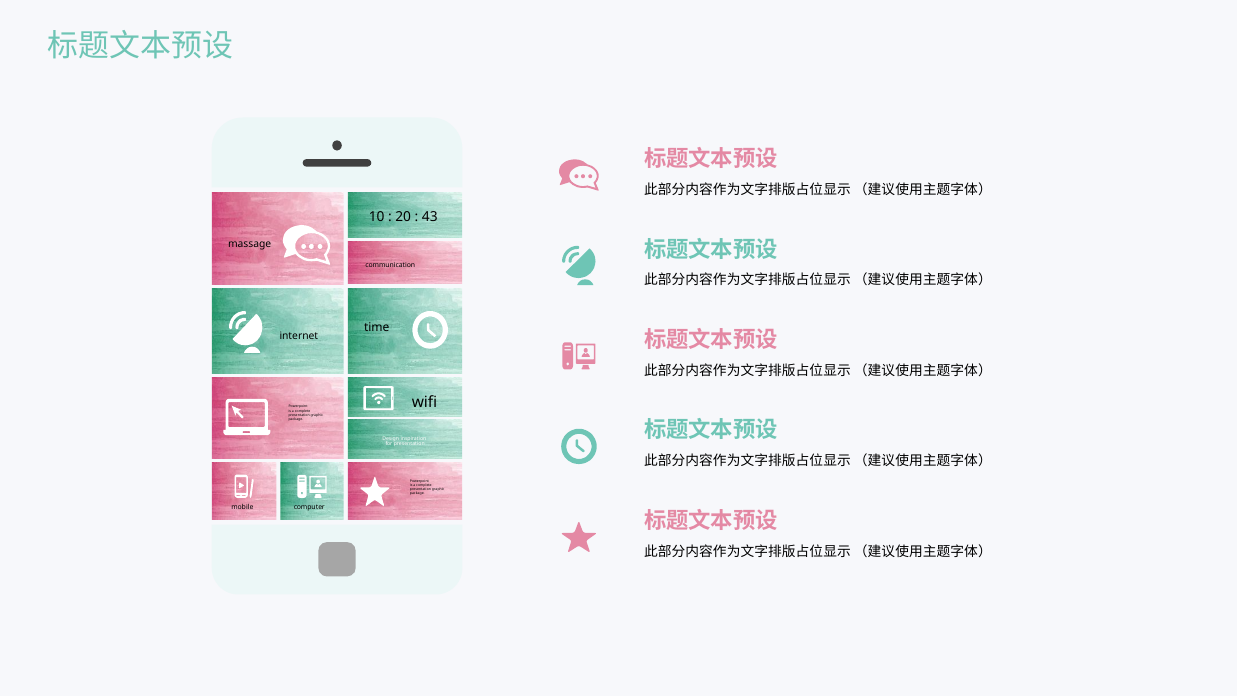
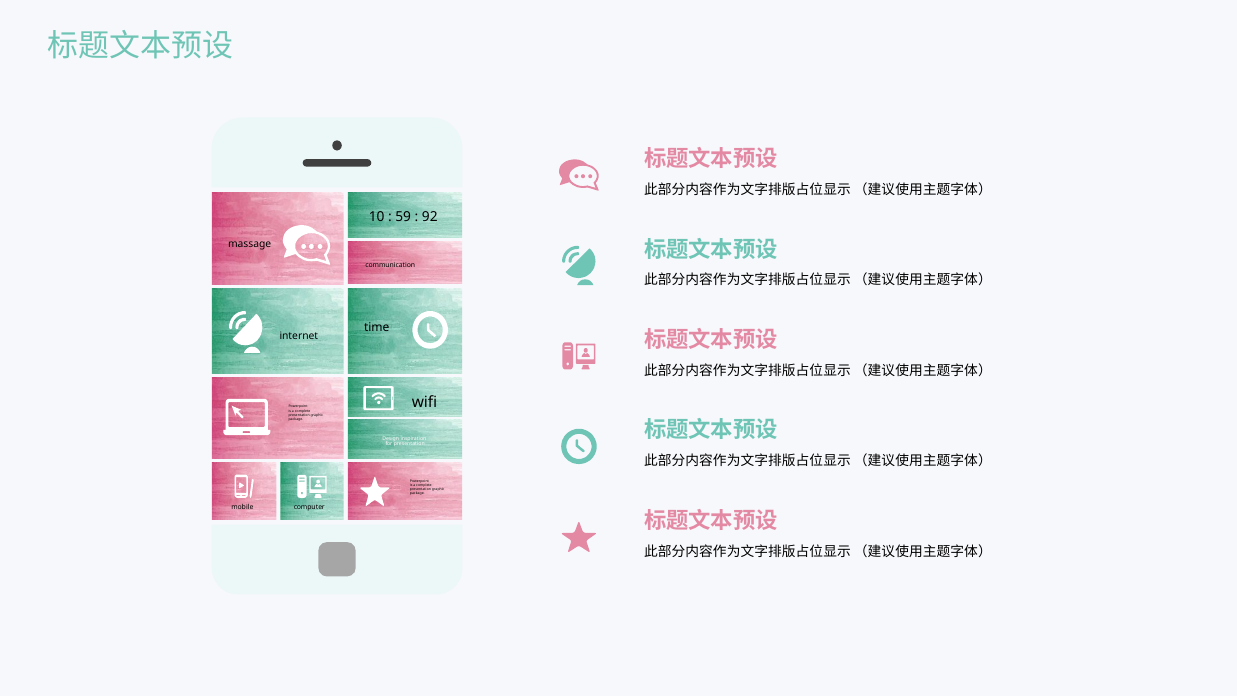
20: 20 -> 59
43: 43 -> 92
